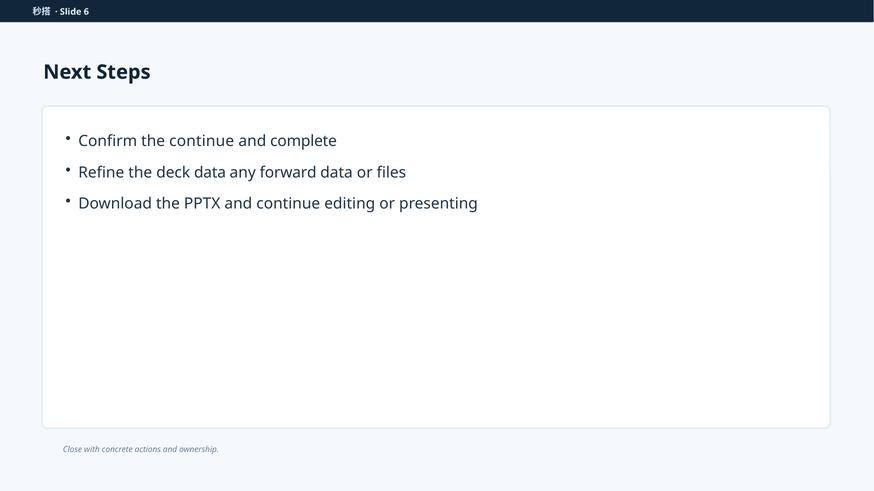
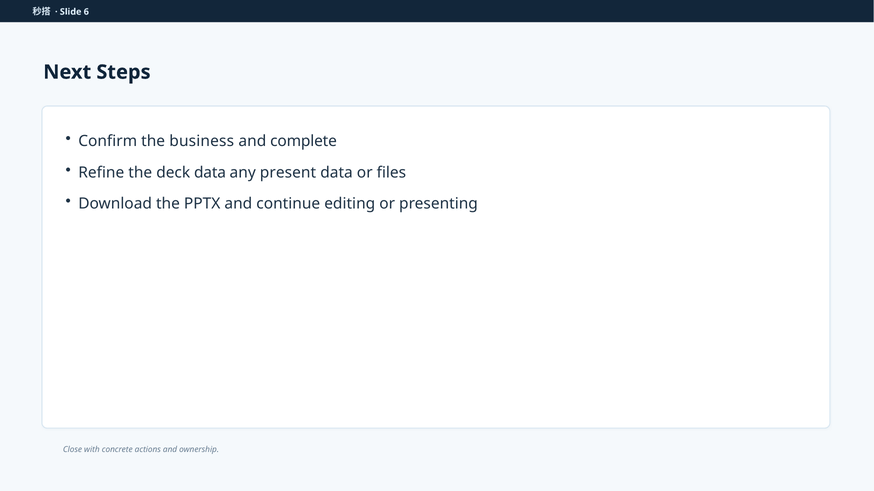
the continue: continue -> business
forward: forward -> present
